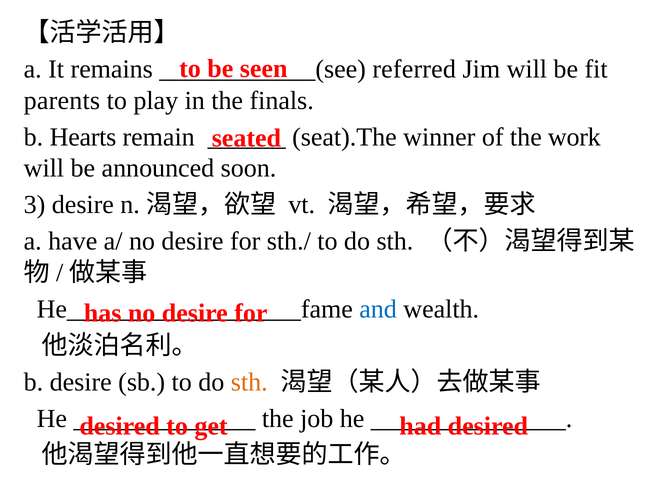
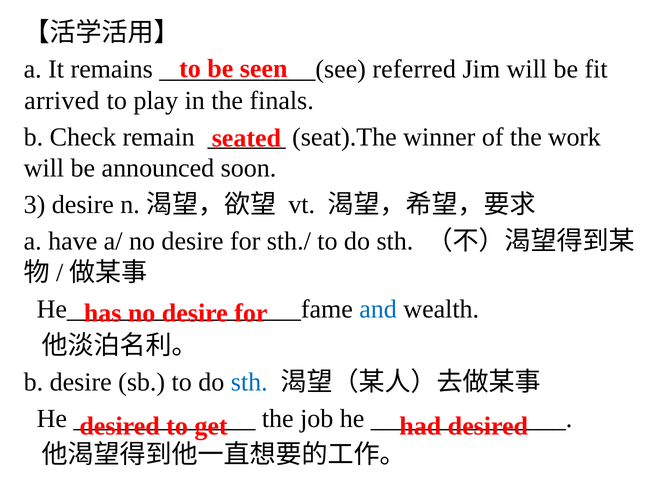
parents: parents -> arrived
Hearts: Hearts -> Check
sth at (249, 382) colour: orange -> blue
